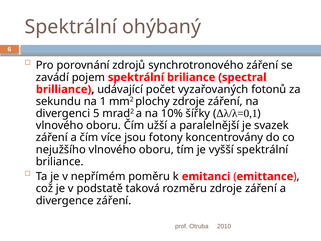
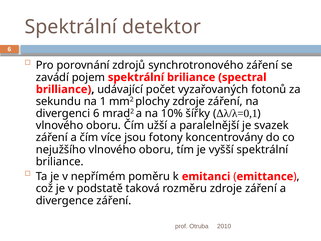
ohýbaný: ohýbaný -> detektor
divergenci 5: 5 -> 6
